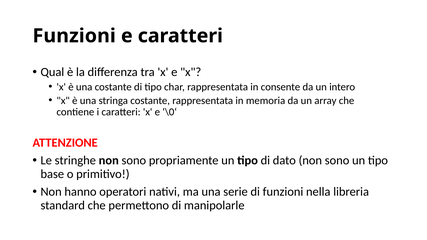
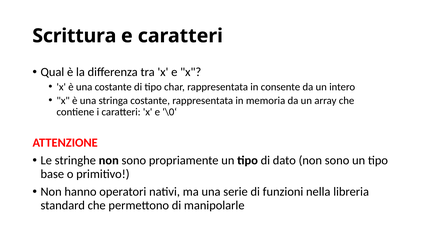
Funzioni at (74, 36): Funzioni -> Scrittura
